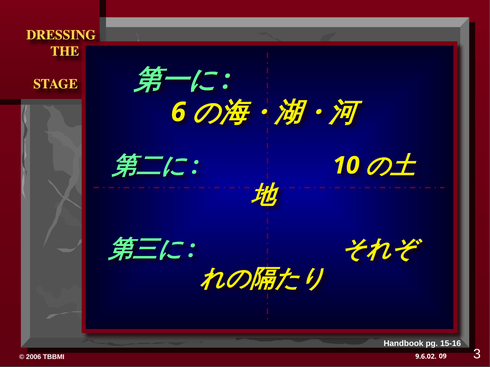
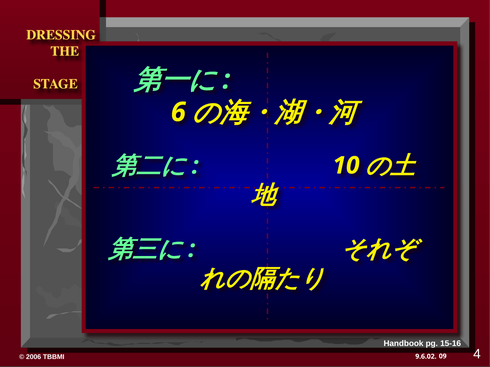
3: 3 -> 4
